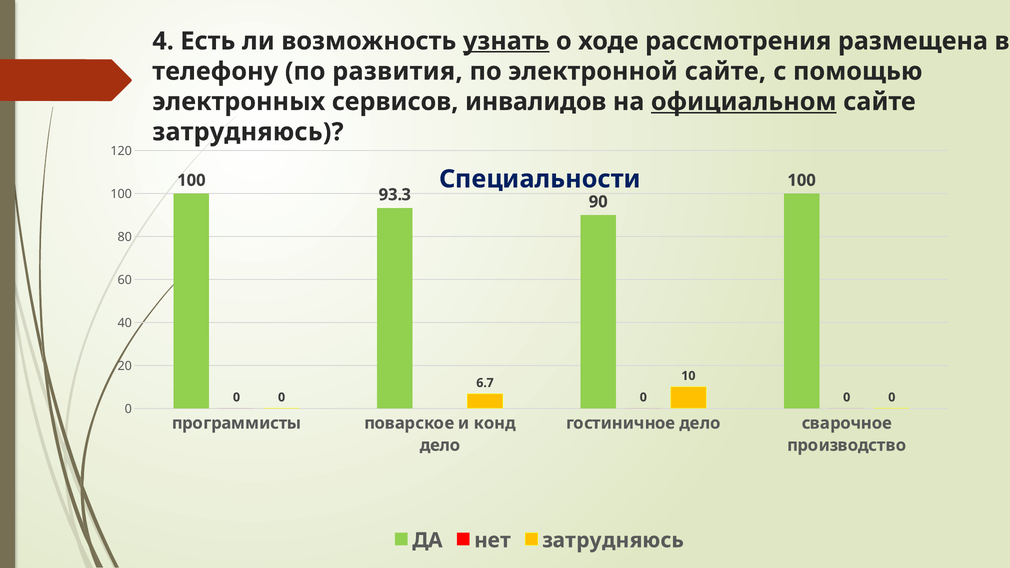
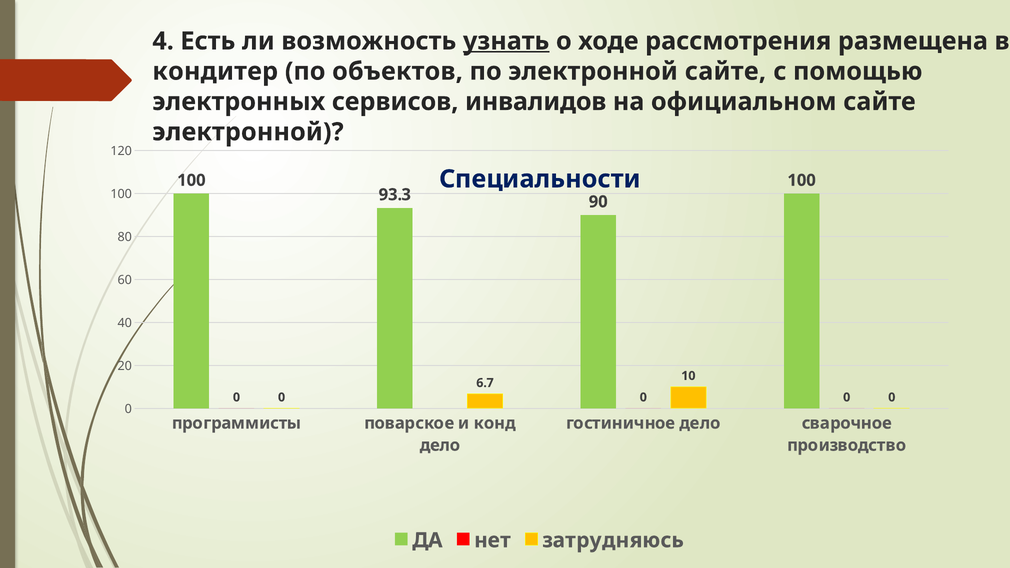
телефону: телефону -> кондитер
развития: развития -> объектов
официальном underline: present -> none
затрудняюсь at (248, 132): затрудняюсь -> электронной
